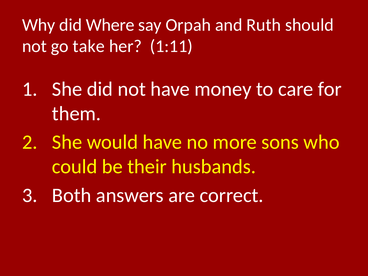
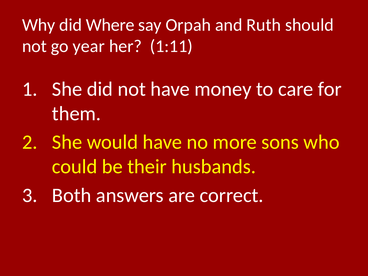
take: take -> year
